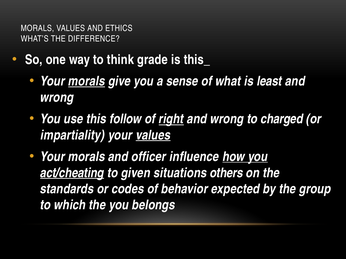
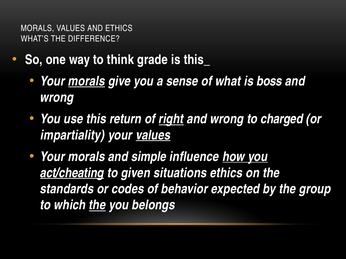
least: least -> boss
follow: follow -> return
officer: officer -> simple
situations others: others -> ethics
the at (97, 205) underline: none -> present
